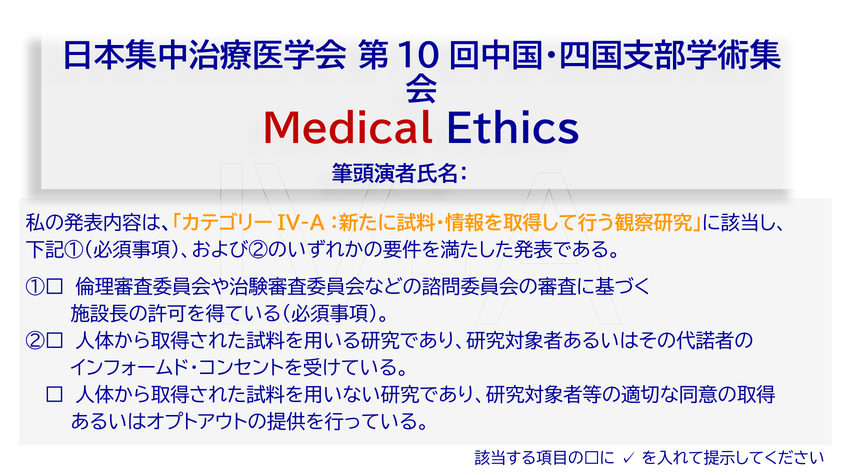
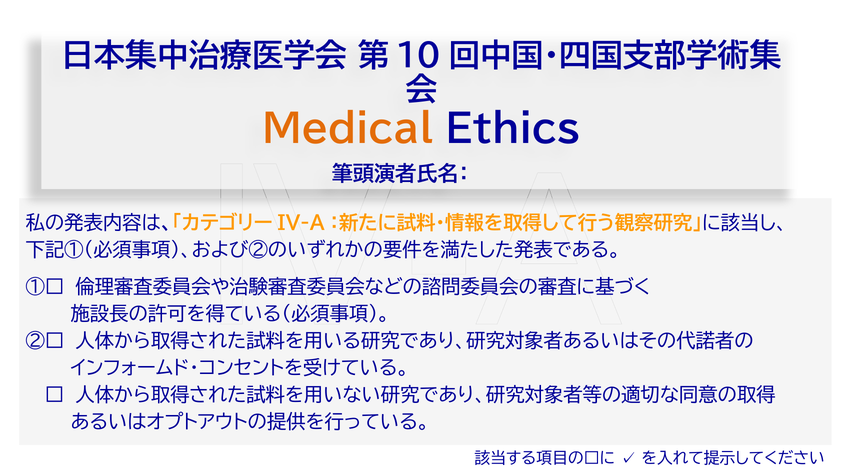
Medical colour: red -> orange
